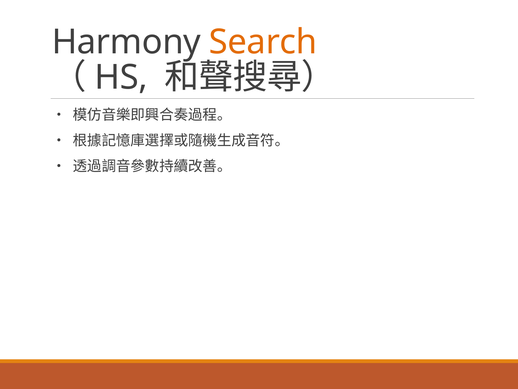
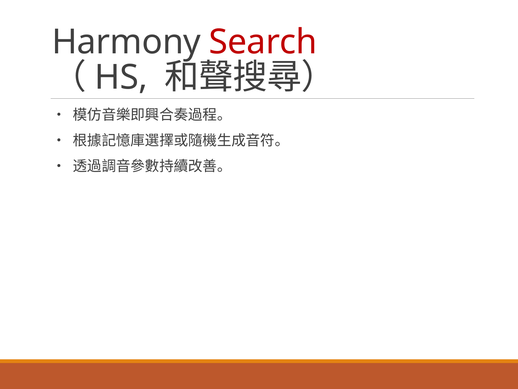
Search colour: orange -> red
